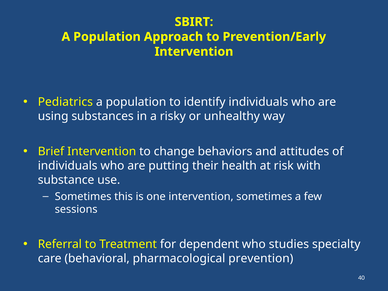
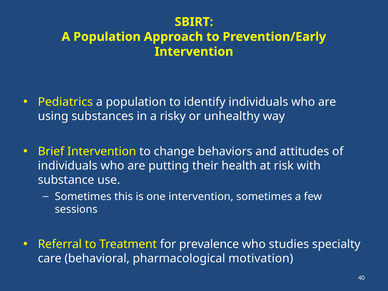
dependent: dependent -> prevalence
prevention: prevention -> motivation
